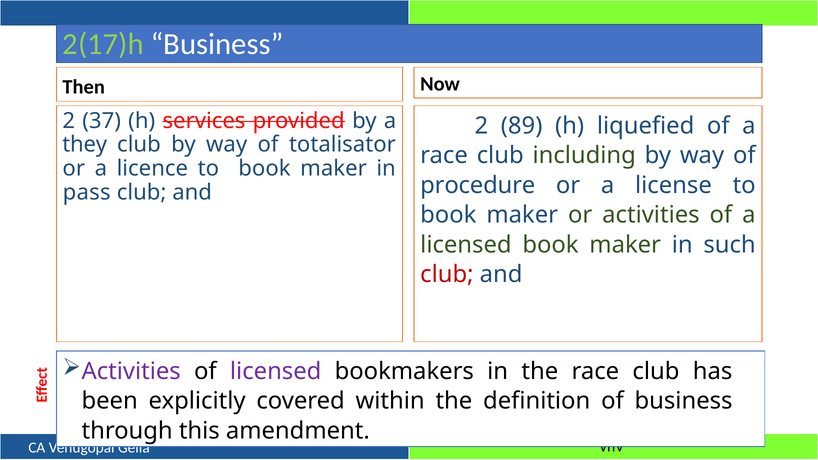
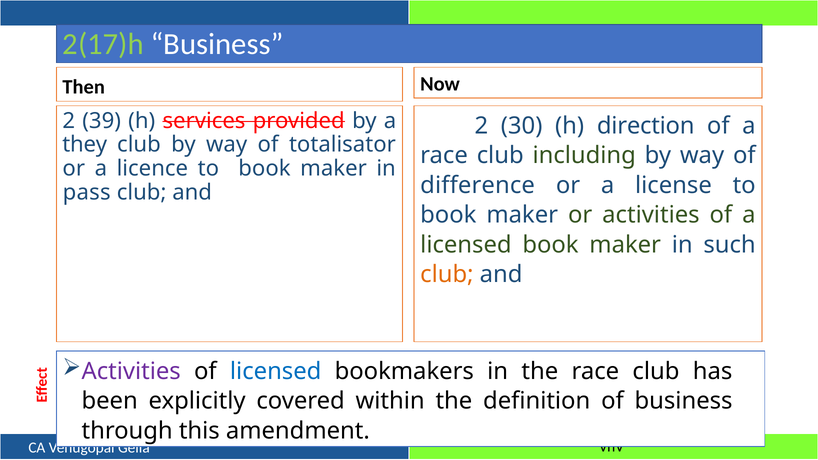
37: 37 -> 39
89: 89 -> 30
liquefied: liquefied -> direction
procedure: procedure -> difference
club at (447, 274) colour: red -> orange
licensed at (276, 371) colour: purple -> blue
